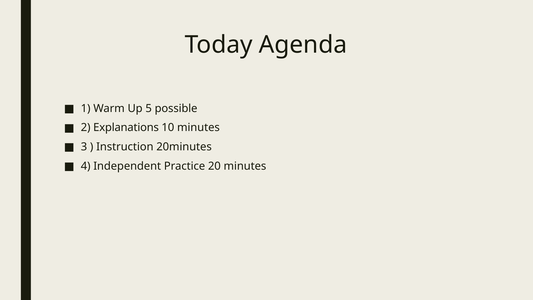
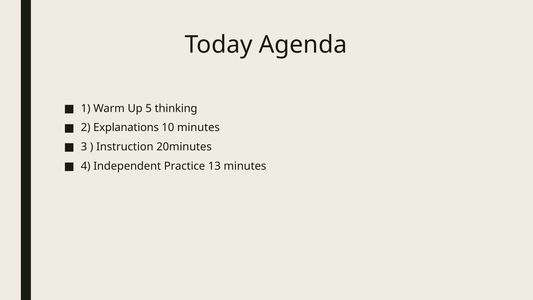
possible: possible -> thinking
20: 20 -> 13
